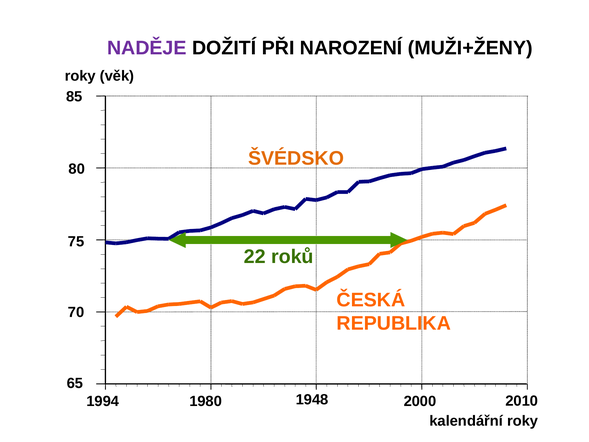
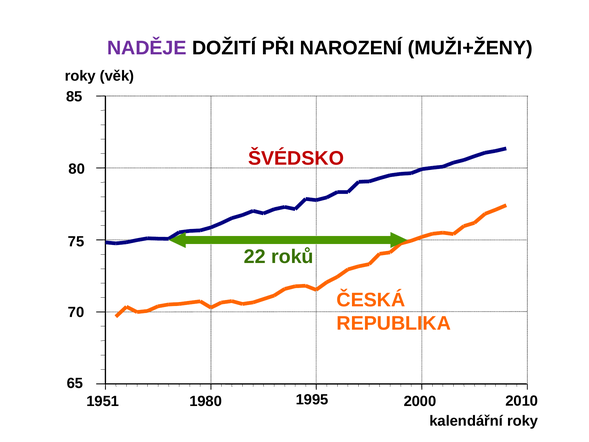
ŠVÉDSKO colour: orange -> red
1994: 1994 -> 1951
1948: 1948 -> 1995
